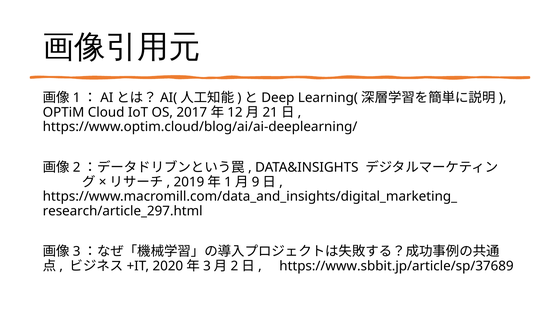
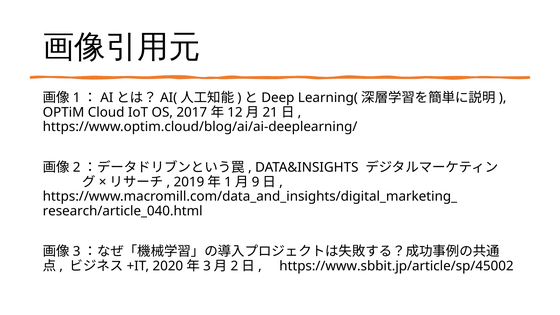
research/article_297.html: research/article_297.html -> research/article_040.html
https://www.sbbit.jp/article/sp/37689: https://www.sbbit.jp/article/sp/37689 -> https://www.sbbit.jp/article/sp/45002
